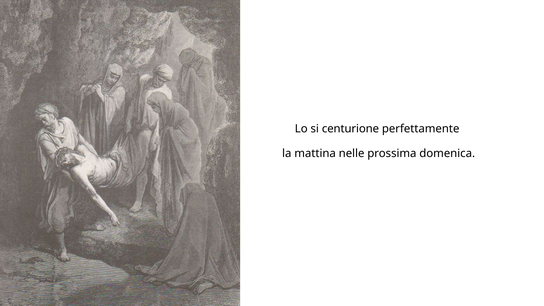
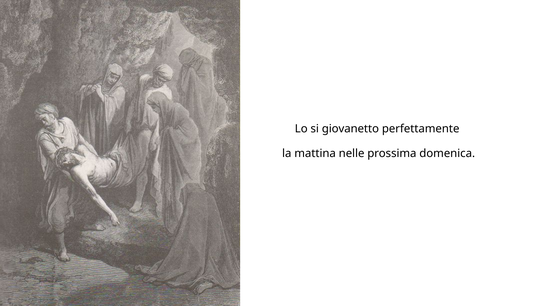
centurione: centurione -> giovanetto
